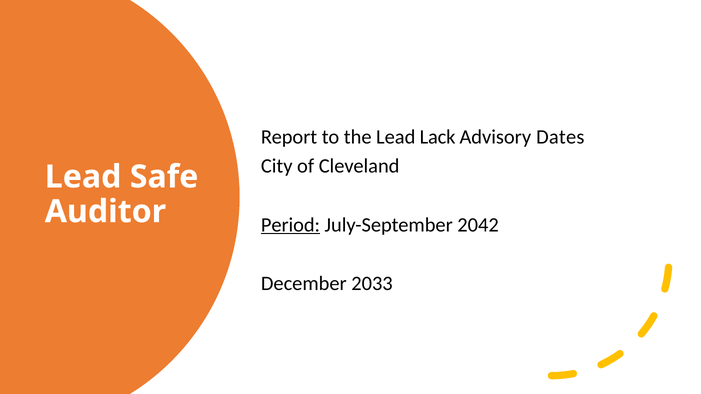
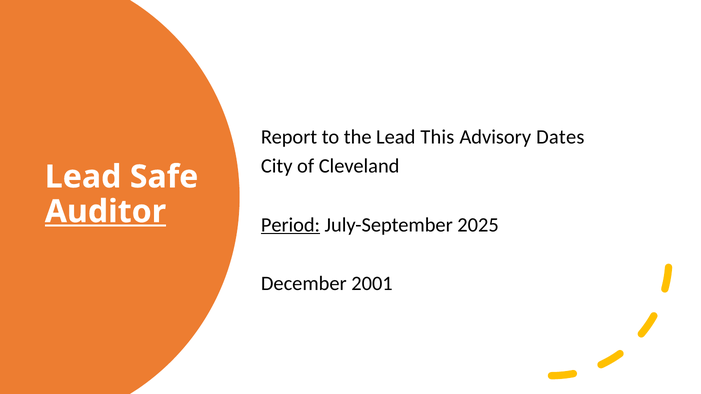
Lack: Lack -> This
Auditor underline: none -> present
2042: 2042 -> 2025
2033: 2033 -> 2001
